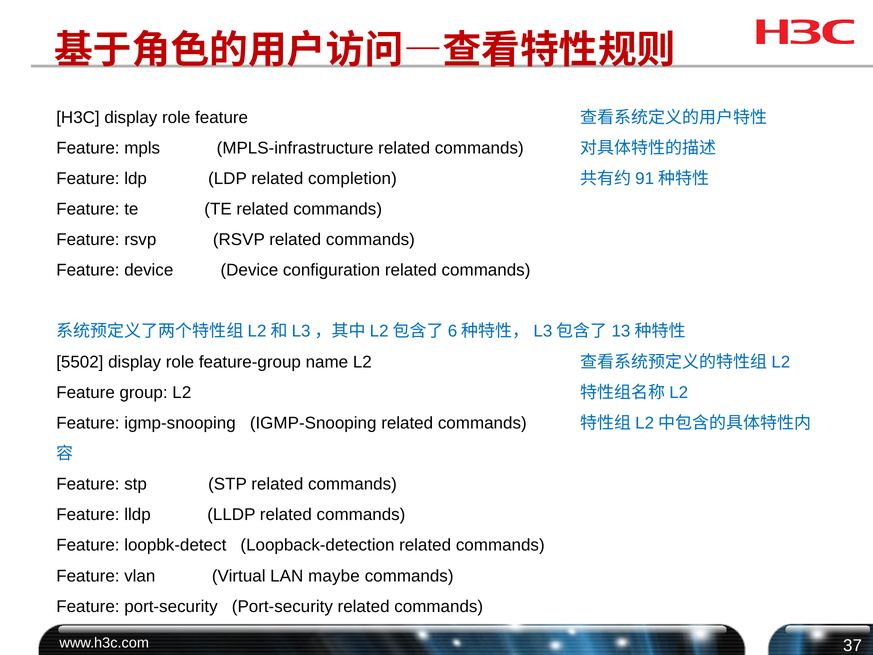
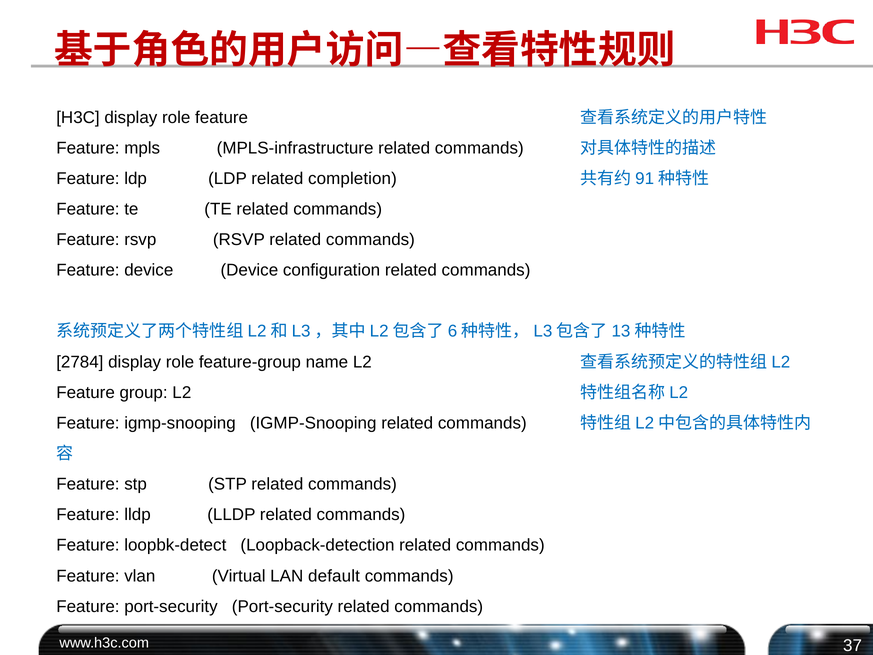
5502: 5502 -> 2784
maybe: maybe -> default
